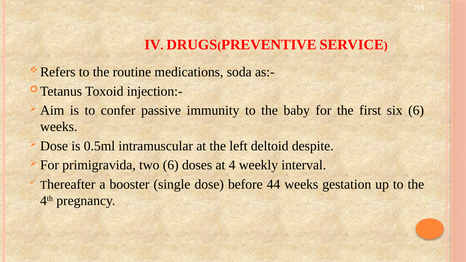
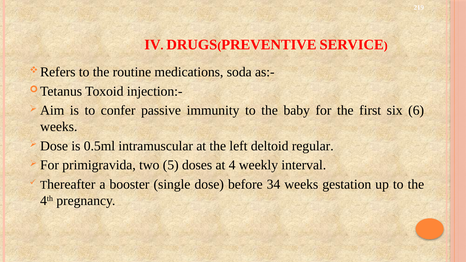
despite: despite -> regular
two 6: 6 -> 5
44: 44 -> 34
